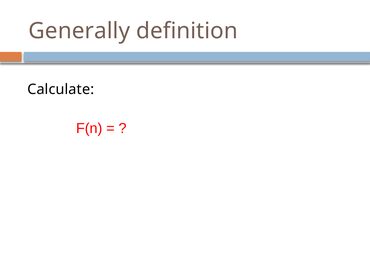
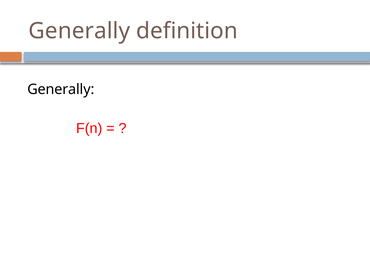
Calculate at (61, 89): Calculate -> Generally
